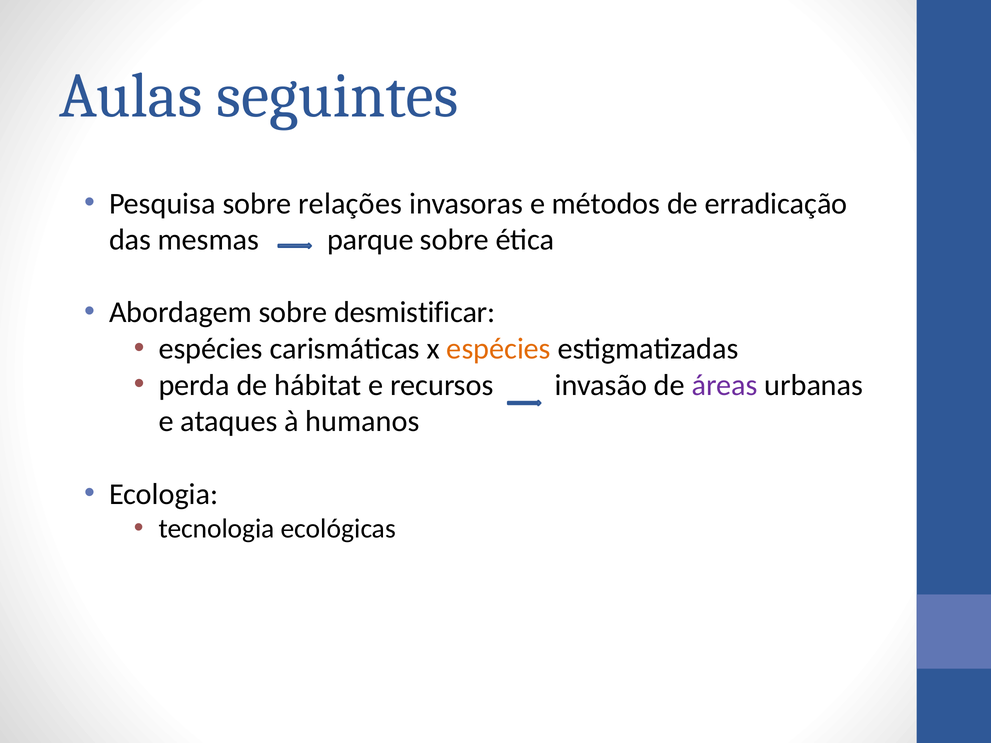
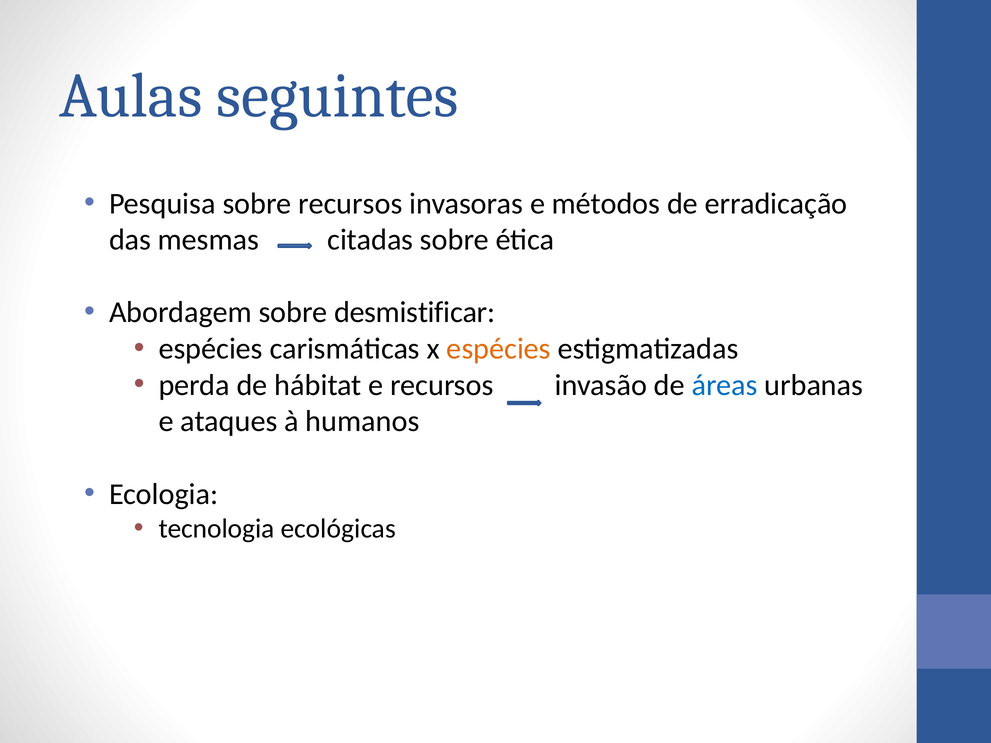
sobre relações: relações -> recursos
parque: parque -> citadas
áreas colour: purple -> blue
